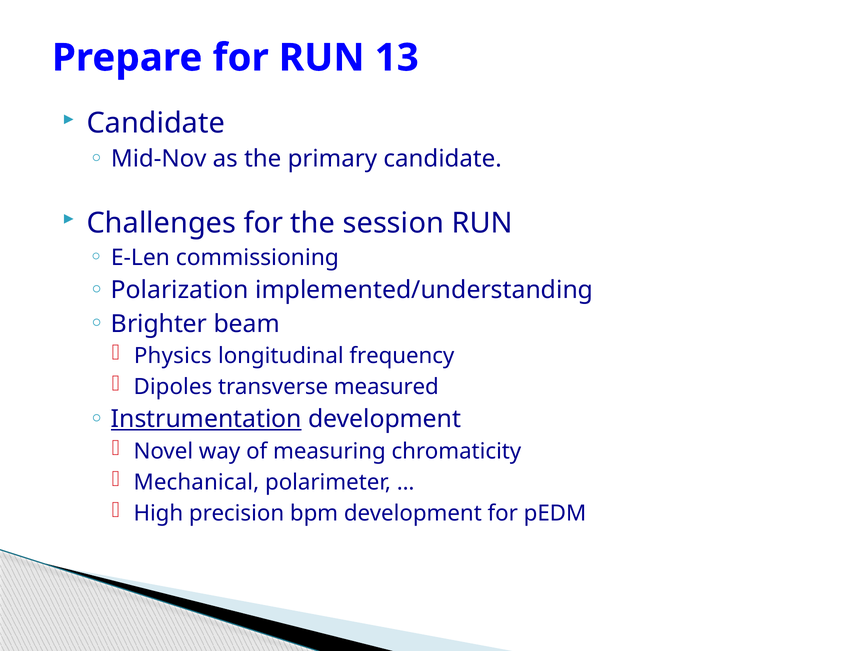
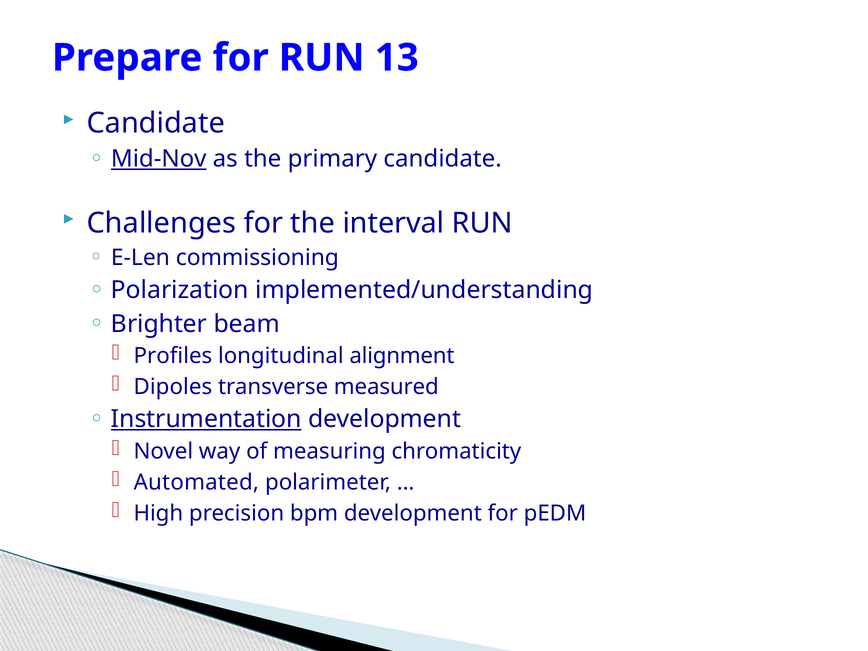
Mid-Nov underline: none -> present
session: session -> interval
Physics: Physics -> Profiles
frequency: frequency -> alignment
Mechanical: Mechanical -> Automated
